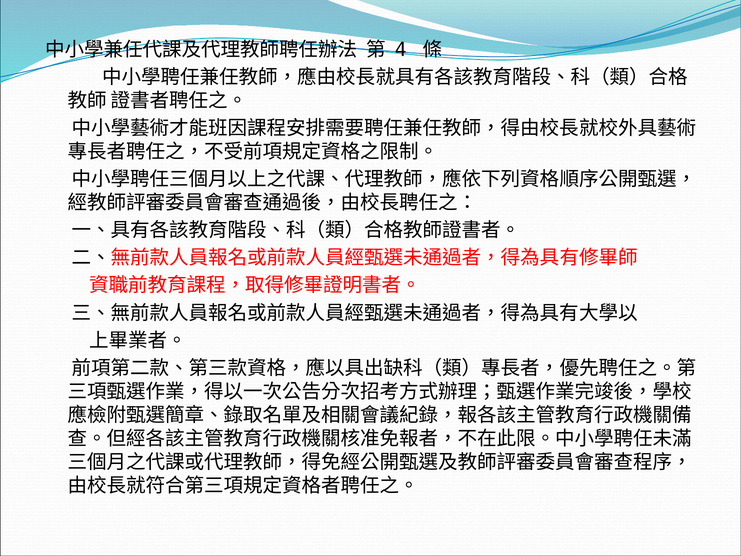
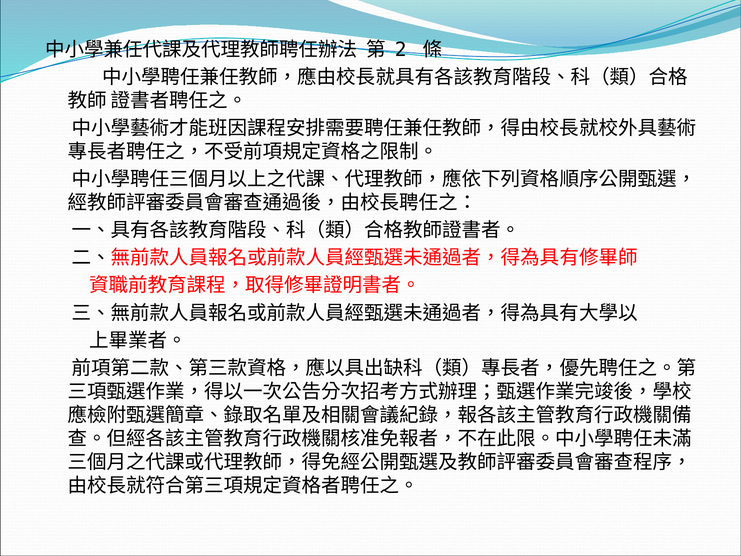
4: 4 -> 2
